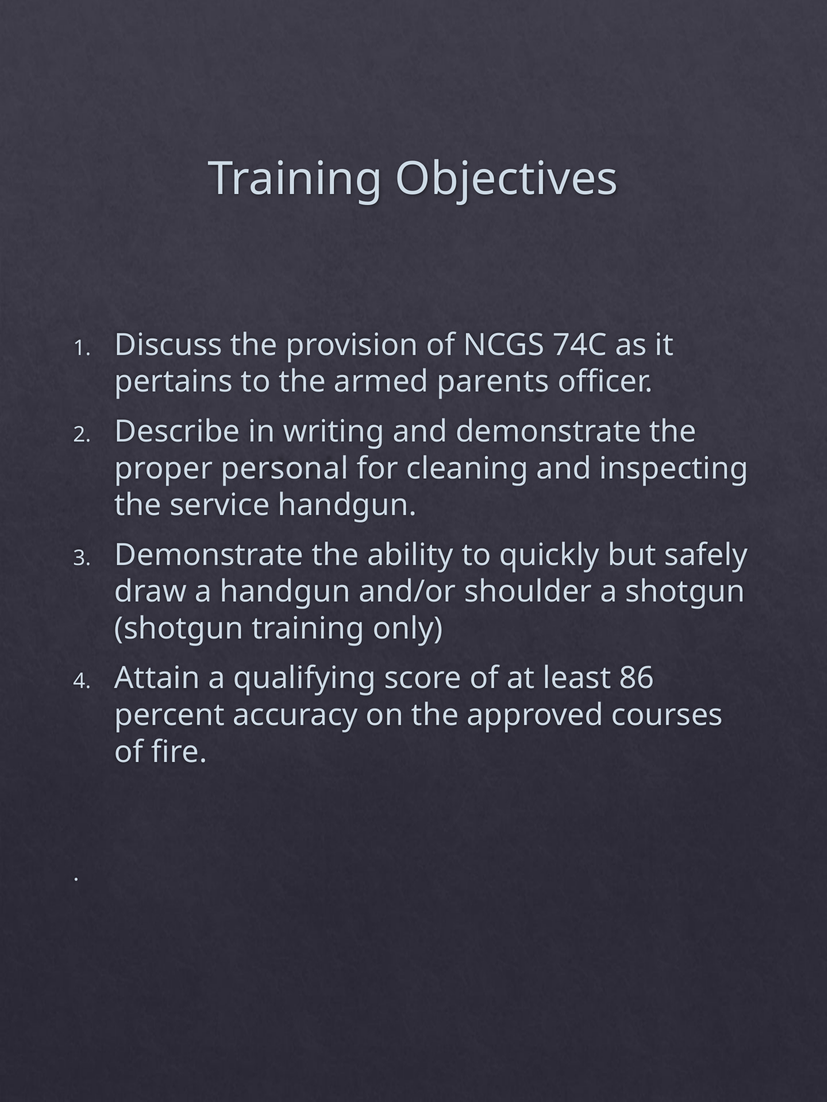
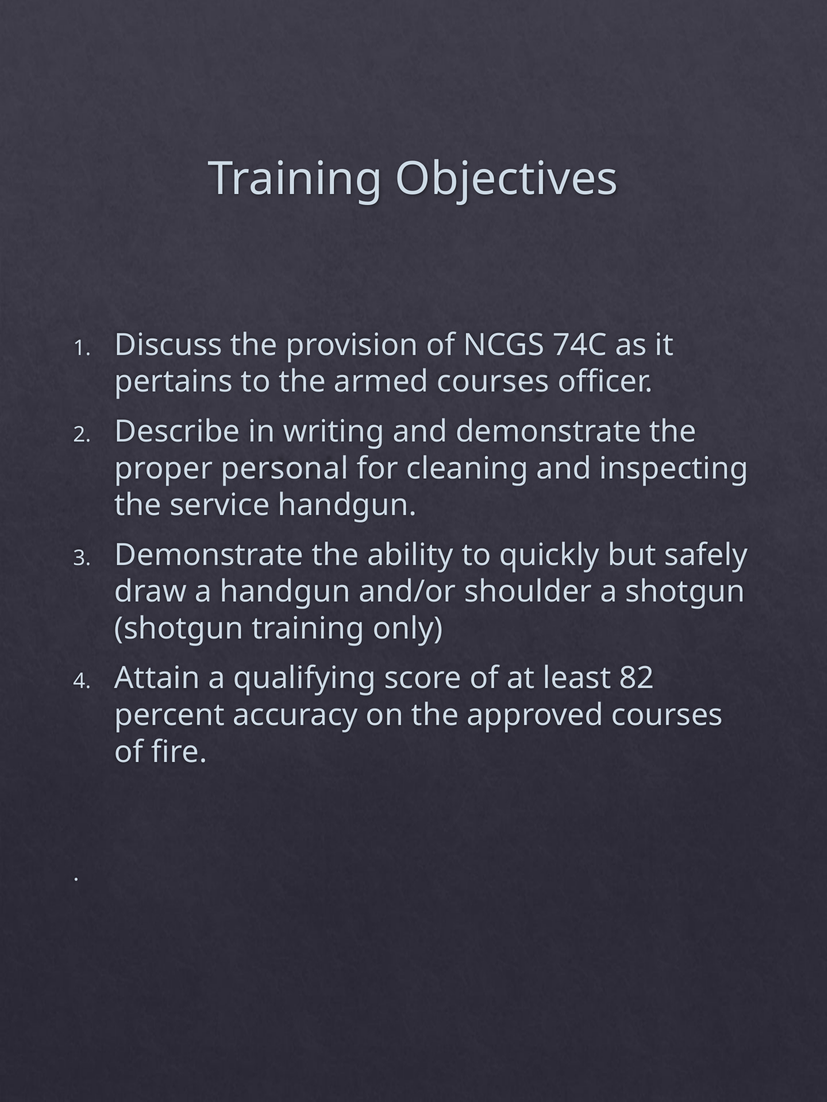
armed parents: parents -> courses
86: 86 -> 82
